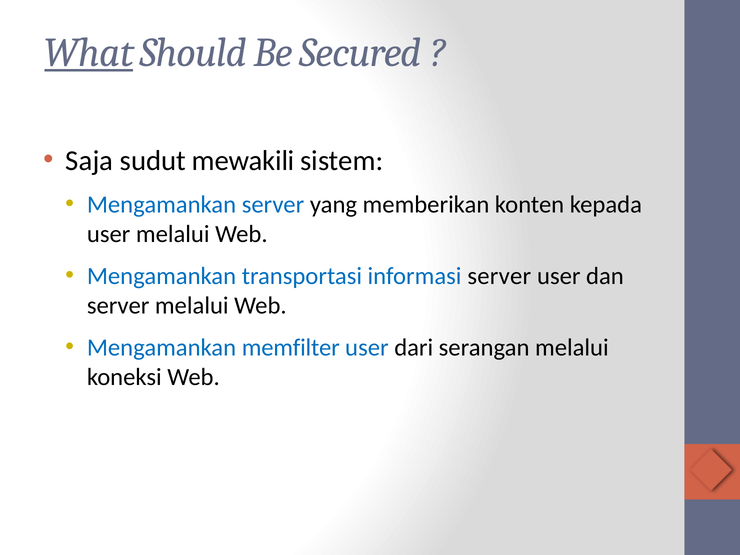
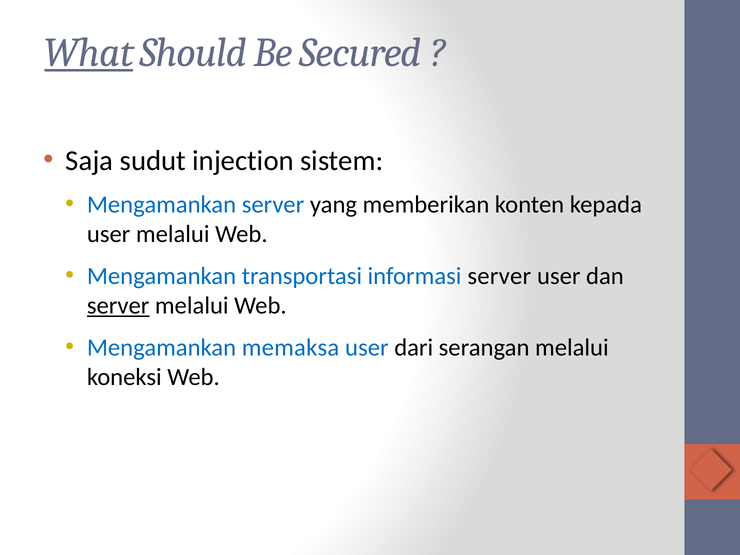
mewakili: mewakili -> injection
server at (118, 306) underline: none -> present
memfilter: memfilter -> memaksa
